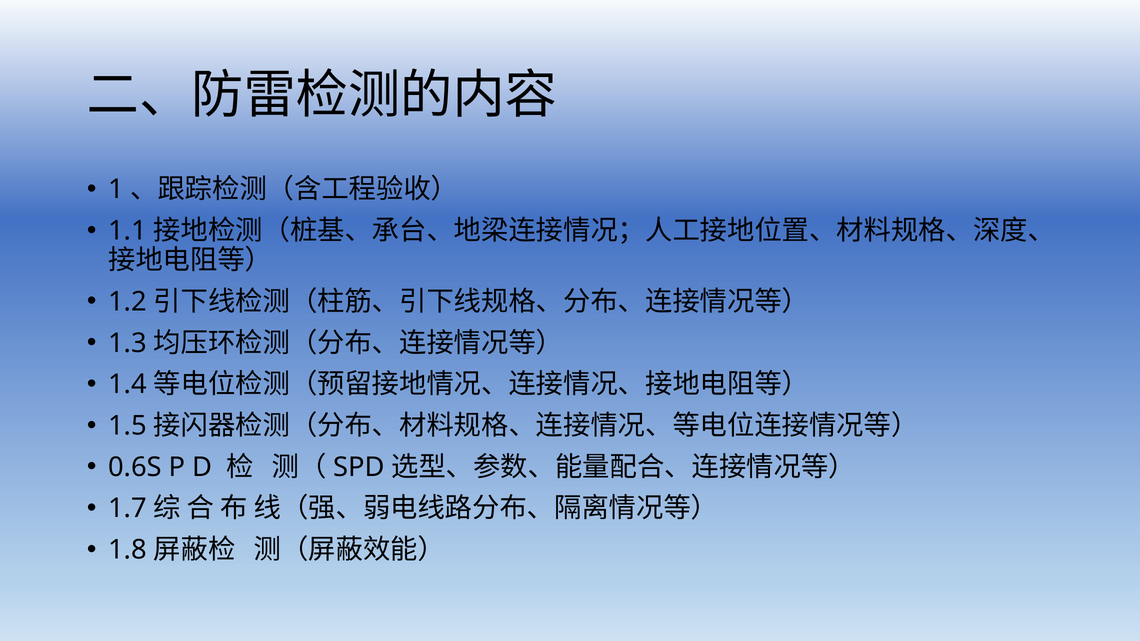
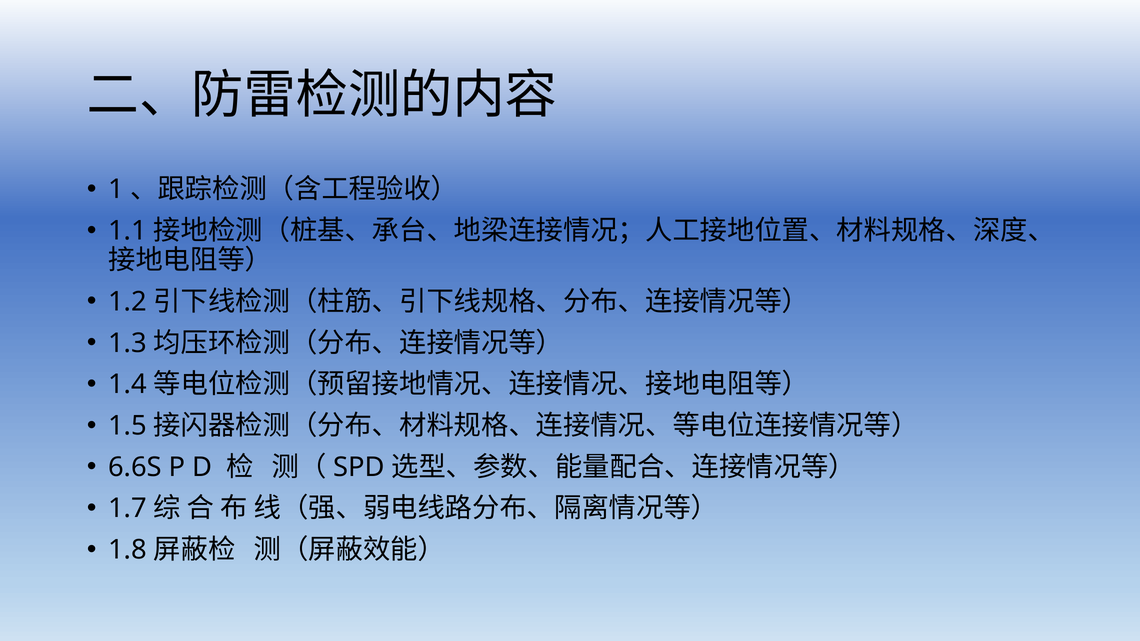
0.6S: 0.6S -> 6.6S
